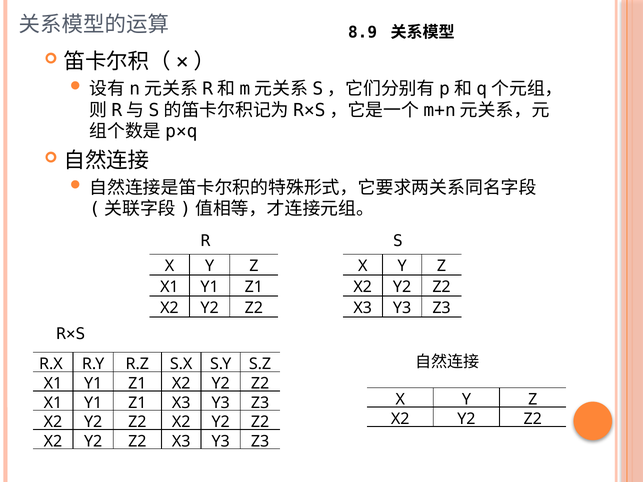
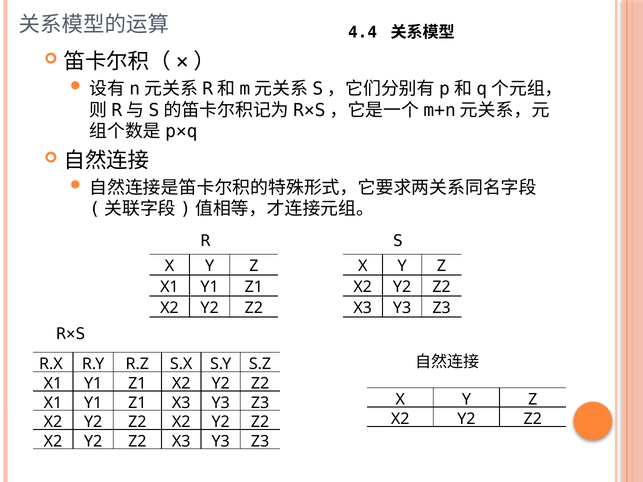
8.9: 8.9 -> 4.4
